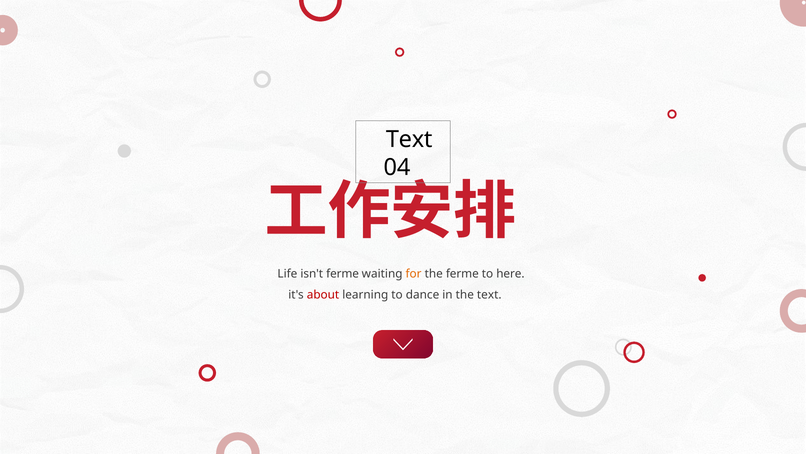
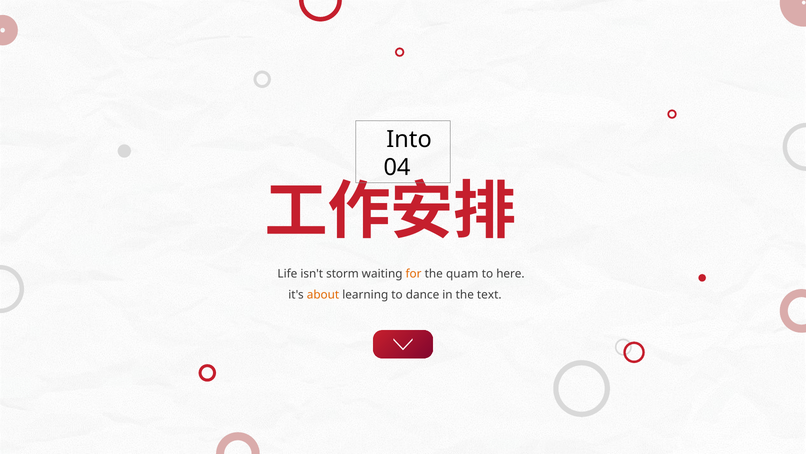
Text at (409, 139): Text -> Into
isn't ferme: ferme -> storm
the ferme: ferme -> quam
about colour: red -> orange
